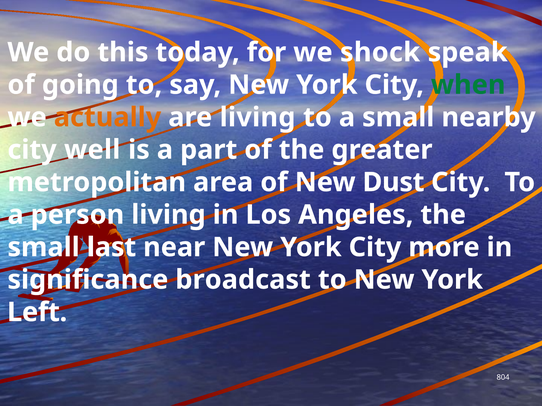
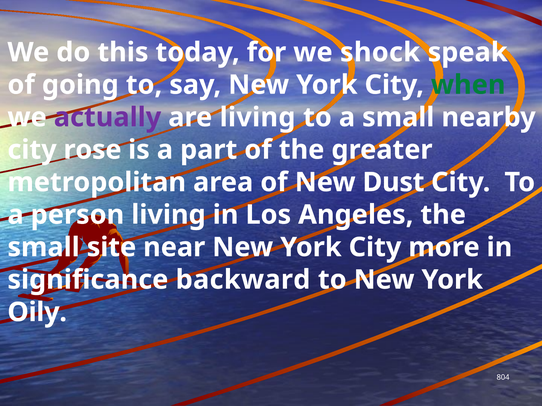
actually colour: orange -> purple
well: well -> rose
last: last -> site
broadcast: broadcast -> backward
Left: Left -> Oily
